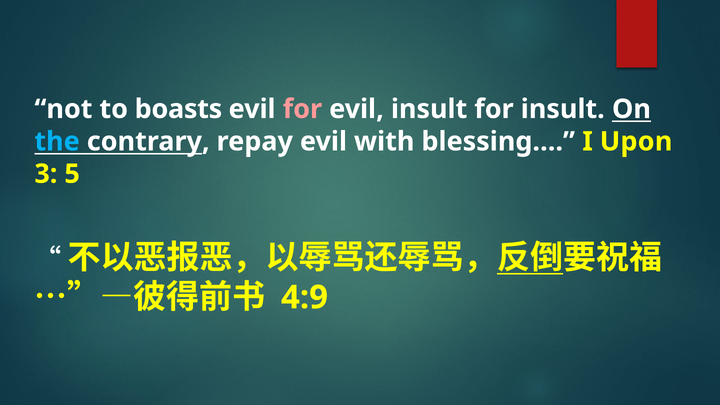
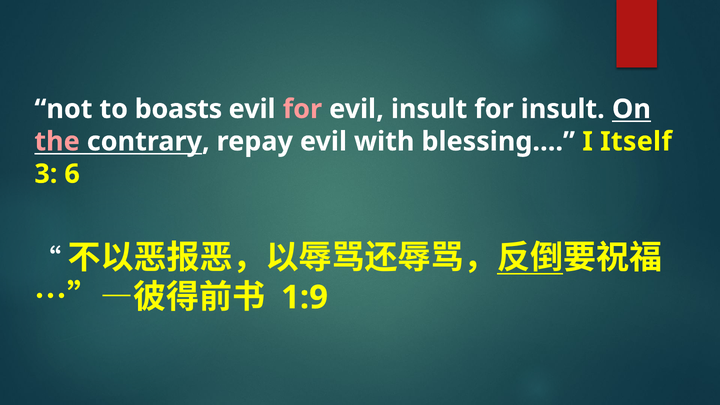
the colour: light blue -> pink
Upon: Upon -> Itself
5: 5 -> 6
4:9: 4:9 -> 1:9
